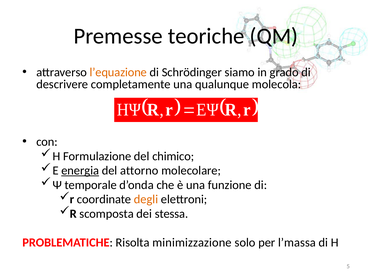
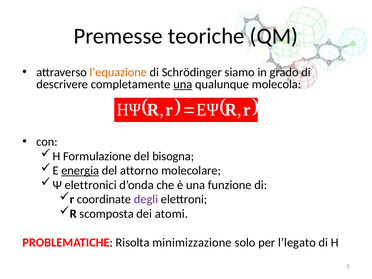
una at (183, 84) underline: none -> present
chimico: chimico -> bisogna
temporale: temporale -> elettronici
degli colour: orange -> purple
stessa: stessa -> atomi
l’massa: l’massa -> l’legato
